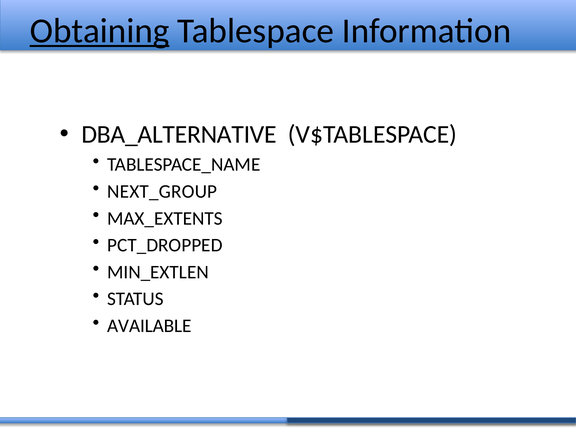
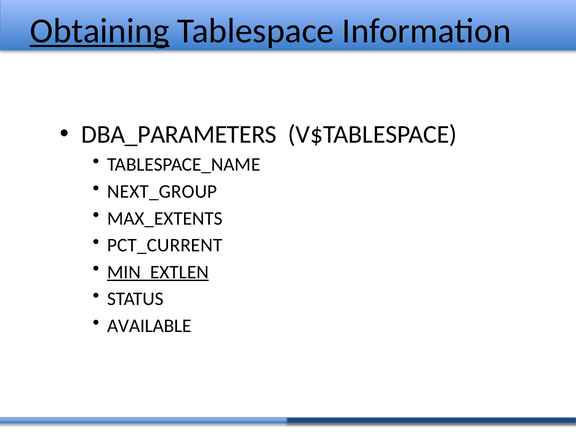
DBA_ALTERNATIVE: DBA_ALTERNATIVE -> DBA_PARAMETERS
PCT_DROPPED: PCT_DROPPED -> PCT_CURRENT
MIN_EXTLEN underline: none -> present
